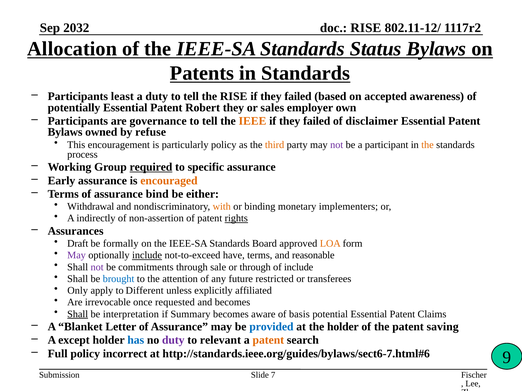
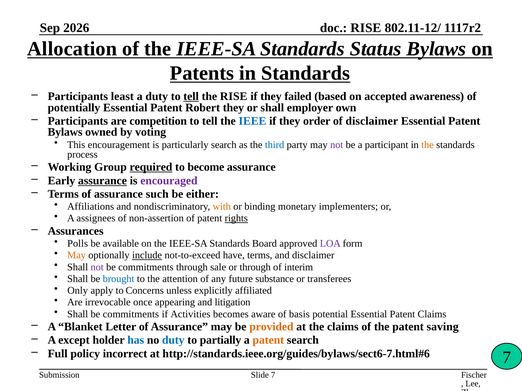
2032: 2032 -> 2026
tell at (191, 97) underline: none -> present
or sales: sales -> shall
governance: governance -> competition
IEEE colour: orange -> blue
failed at (317, 121): failed -> order
refuse: refuse -> voting
particularly policy: policy -> search
third colour: orange -> blue
specific: specific -> become
assurance at (102, 181) underline: none -> present
encouraged colour: orange -> purple
bind: bind -> such
Withdrawal: Withdrawal -> Affiliations
indirectly: indirectly -> assignees
Draft: Draft -> Polls
formally: formally -> available
LOA colour: orange -> purple
May at (77, 256) colour: purple -> orange
and reasonable: reasonable -> disclaimer
of include: include -> interim
restricted: restricted -> substance
Different: Different -> Concerns
requested: requested -> appearing
and becomes: becomes -> litigation
Shall at (78, 314) underline: present -> none
interpretation at (131, 314): interpretation -> commitments
Summary: Summary -> Activities
provided colour: blue -> orange
the holder: holder -> claims
duty at (173, 341) colour: purple -> blue
relevant: relevant -> partially
9 at (507, 358): 9 -> 7
